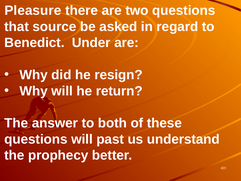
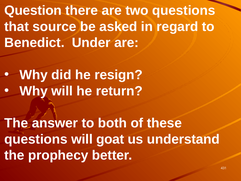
Pleasure: Pleasure -> Question
past: past -> goat
